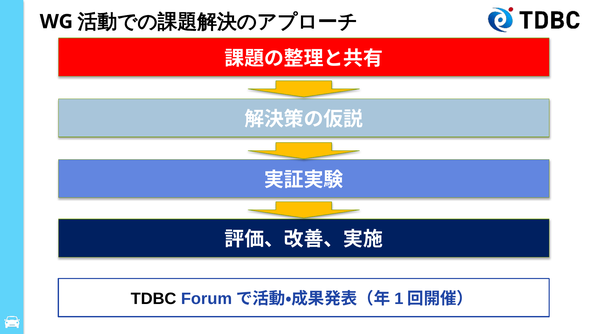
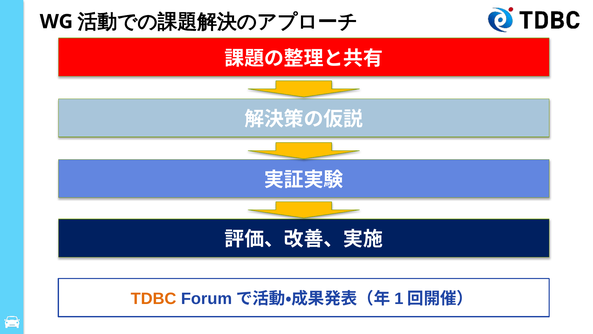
TDBC colour: black -> orange
